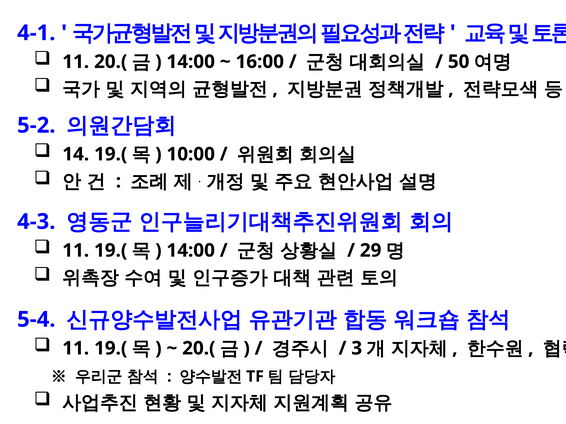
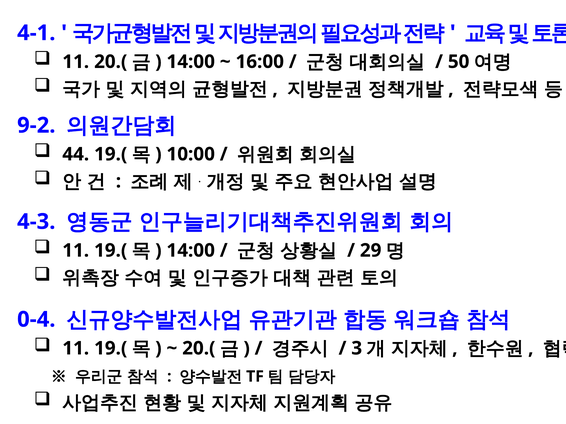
5-2: 5-2 -> 9-2
14: 14 -> 44
5-4: 5-4 -> 0-4
